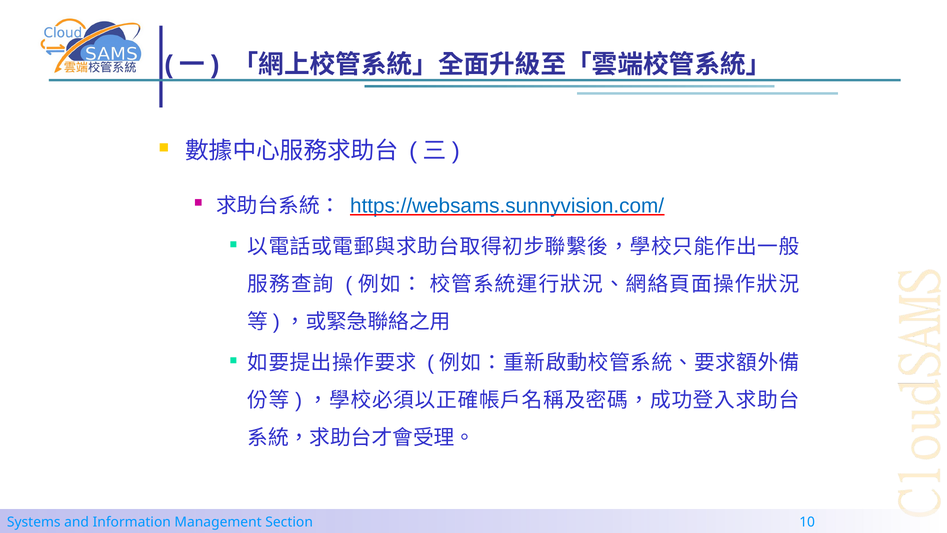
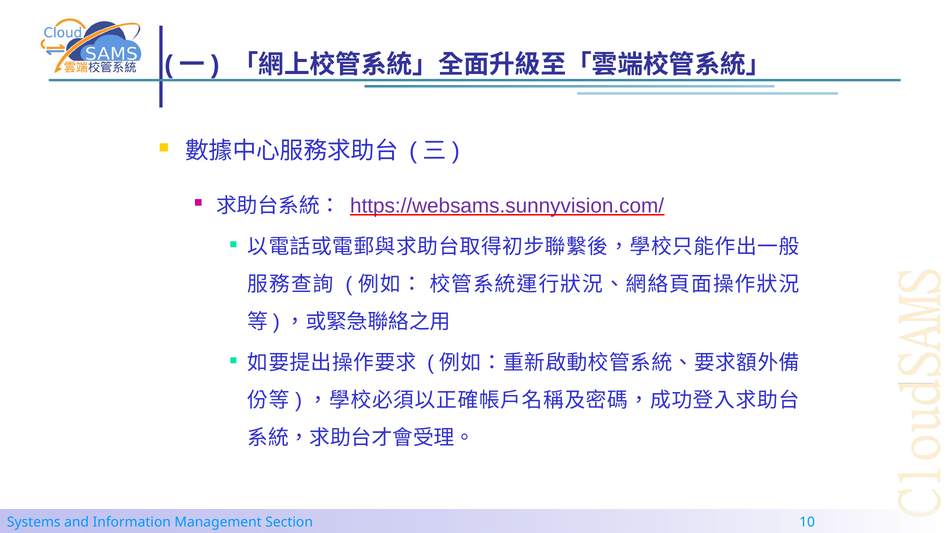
https://websams.sunnyvision.com/ colour: blue -> purple
